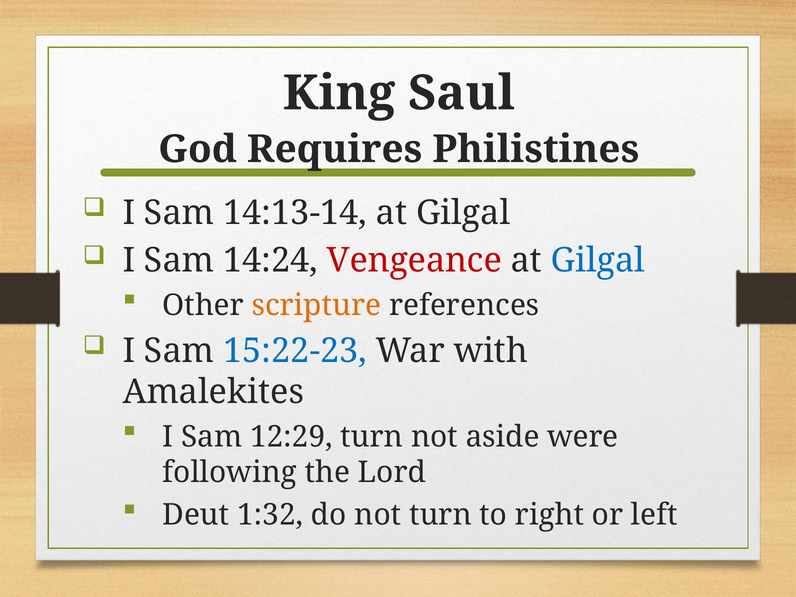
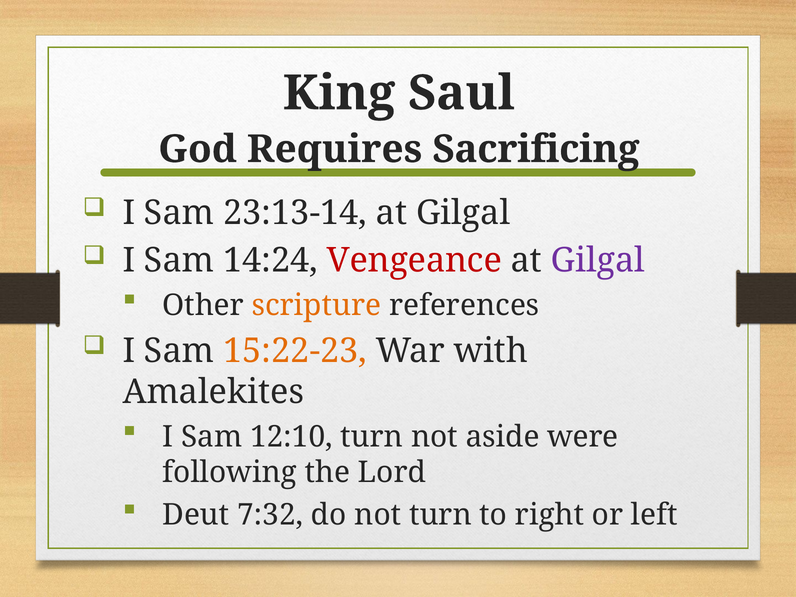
Philistines: Philistines -> Sacrificing
14:13-14: 14:13-14 -> 23:13-14
Gilgal at (598, 260) colour: blue -> purple
15:22-23 colour: blue -> orange
12:29: 12:29 -> 12:10
1:32: 1:32 -> 7:32
